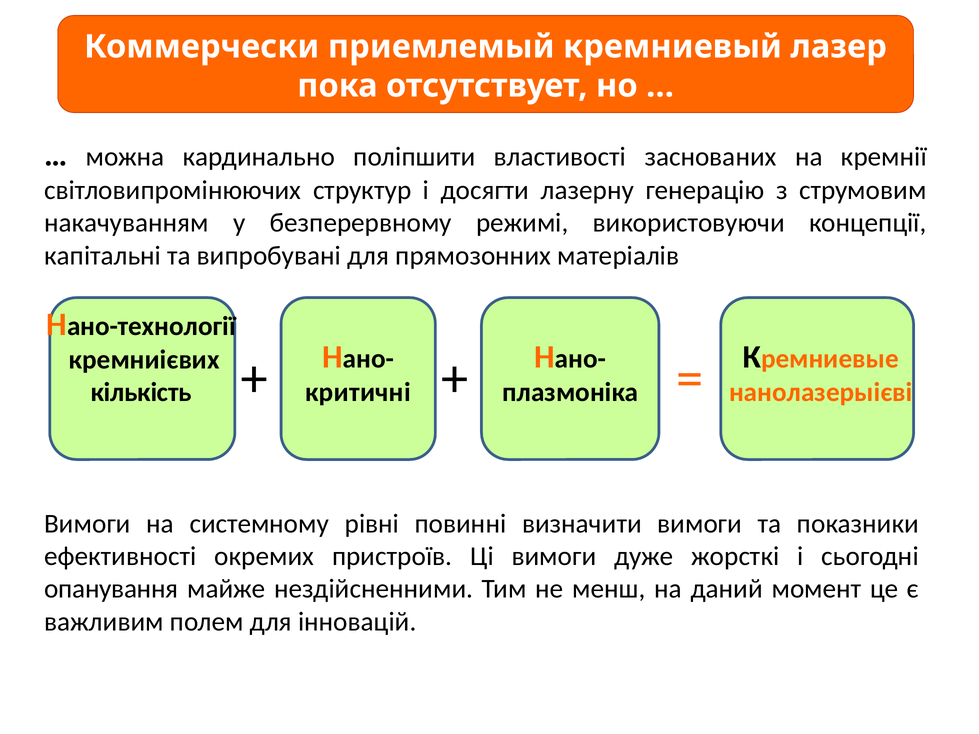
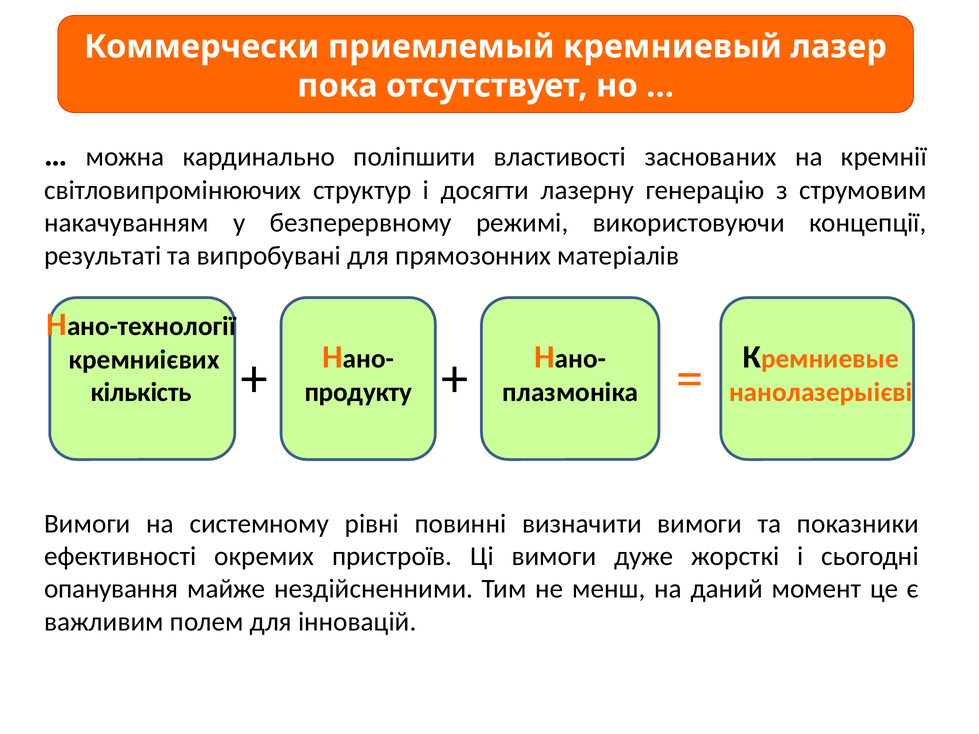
капітальні: капітальні -> результаті
критичні: критичні -> продукту
